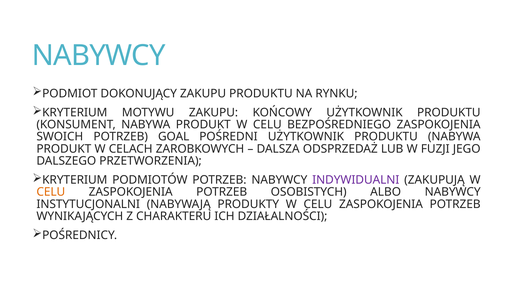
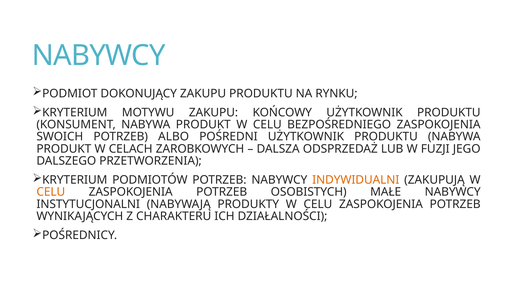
GOAL: GOAL -> ALBO
INDYWIDUALNI colour: purple -> orange
ALBO: ALBO -> MAŁE
